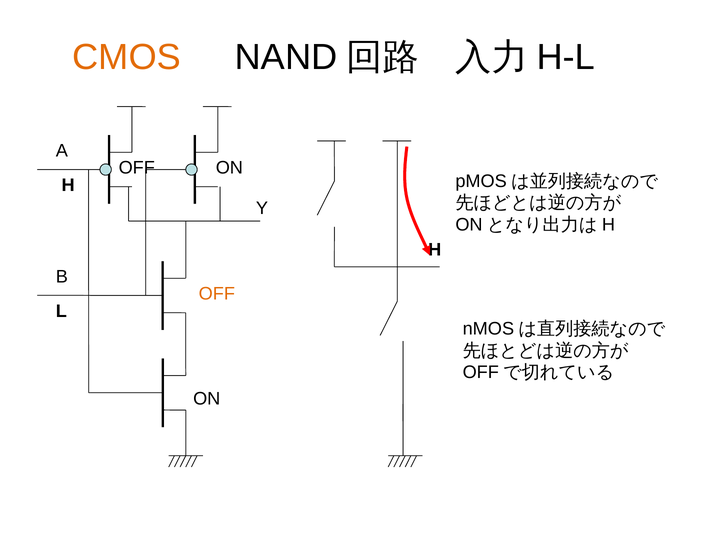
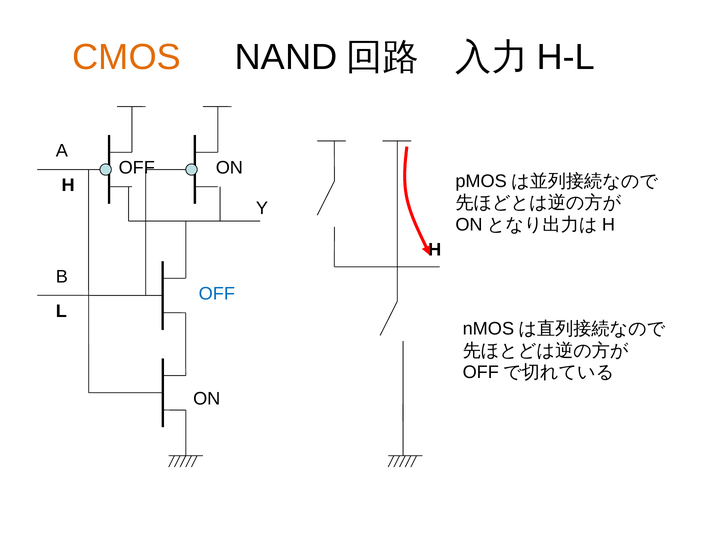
OFF at (217, 294) colour: orange -> blue
